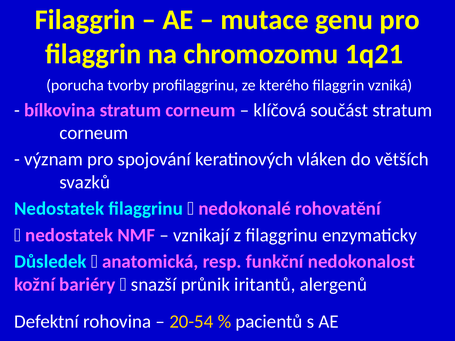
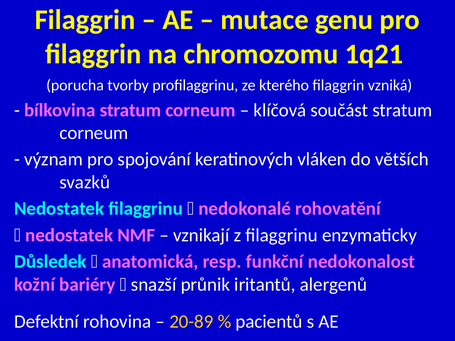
20-54: 20-54 -> 20-89
